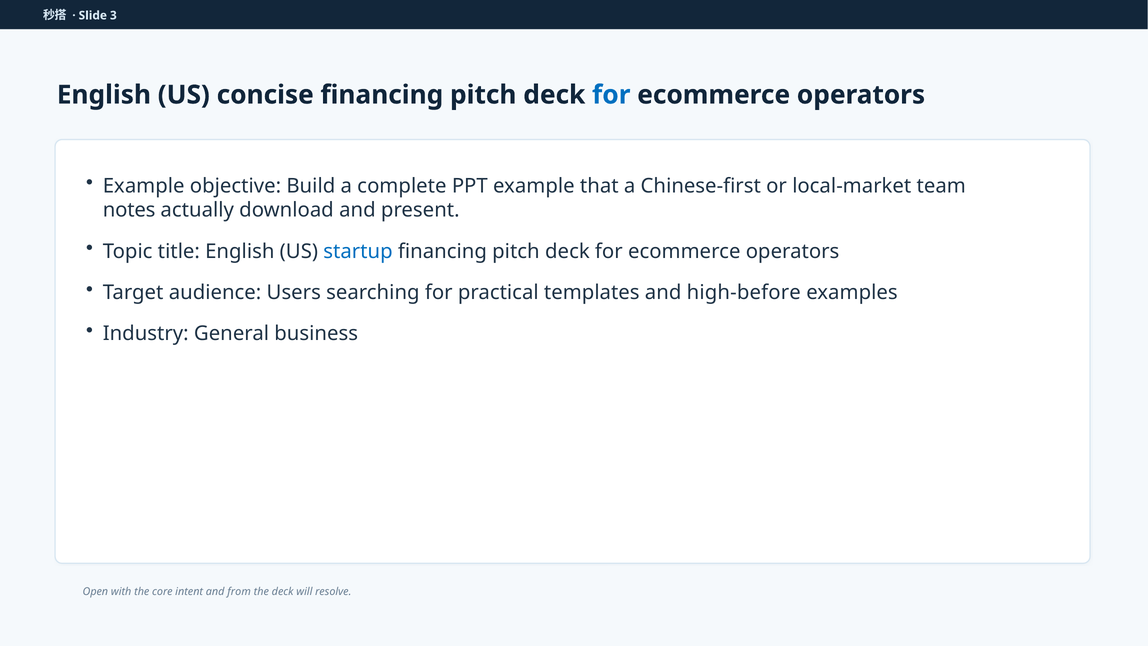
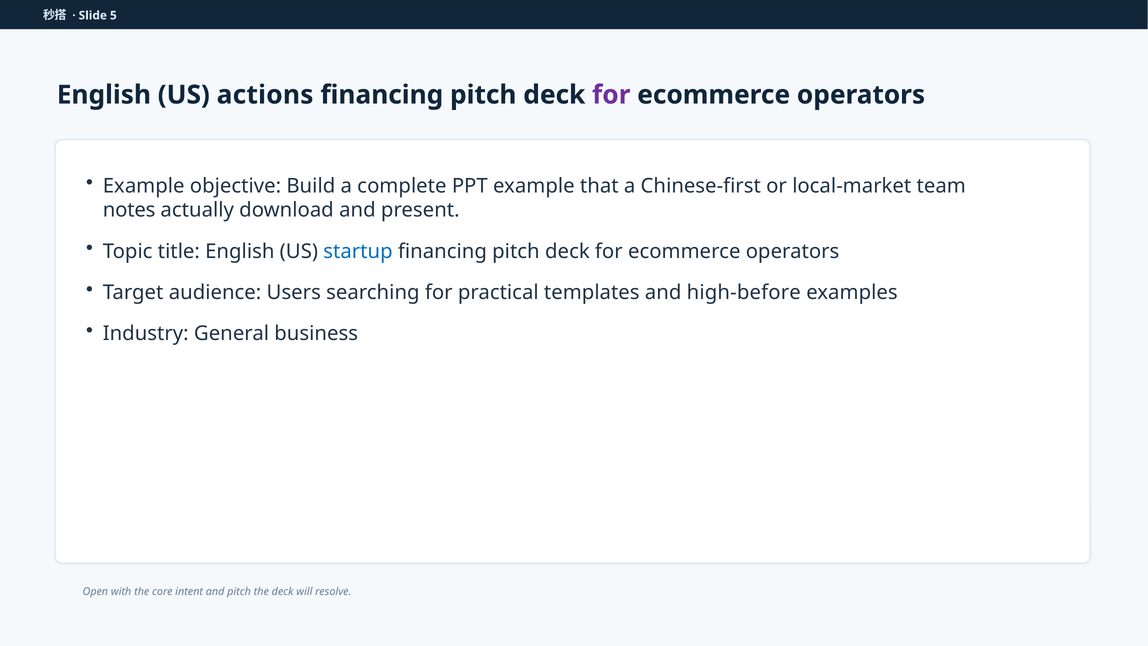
3: 3 -> 5
concise: concise -> actions
for at (611, 95) colour: blue -> purple
and from: from -> pitch
